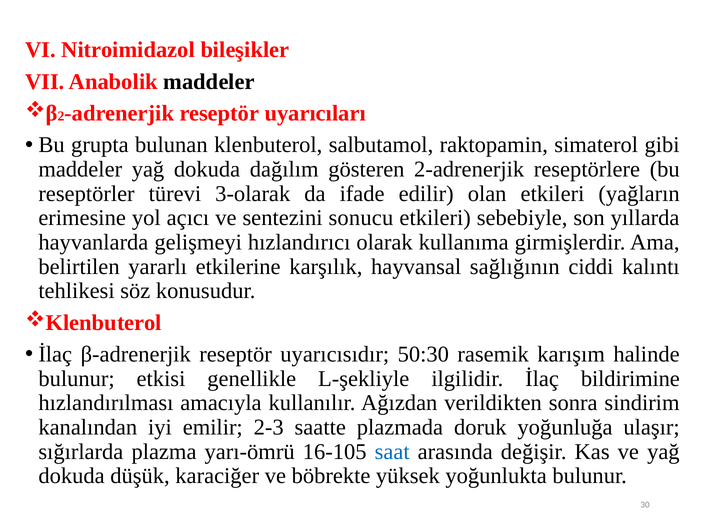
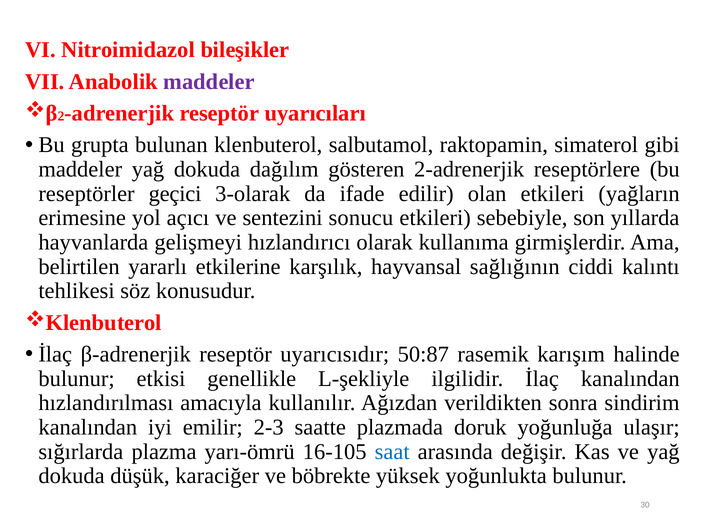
maddeler at (209, 82) colour: black -> purple
türevi: türevi -> geçici
50:30: 50:30 -> 50:87
İlaç bildirimine: bildirimine -> kanalından
